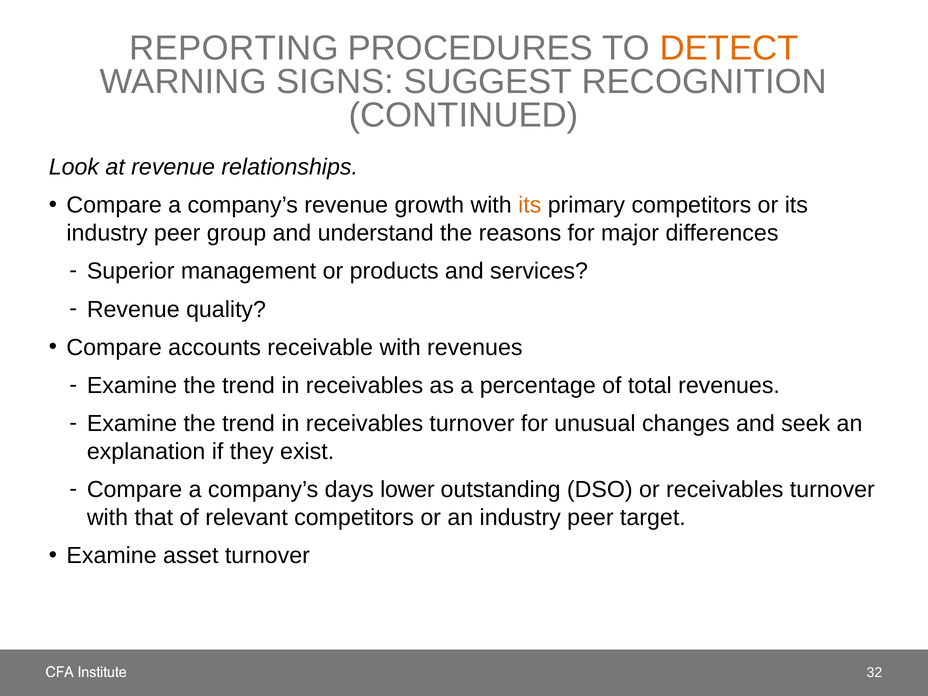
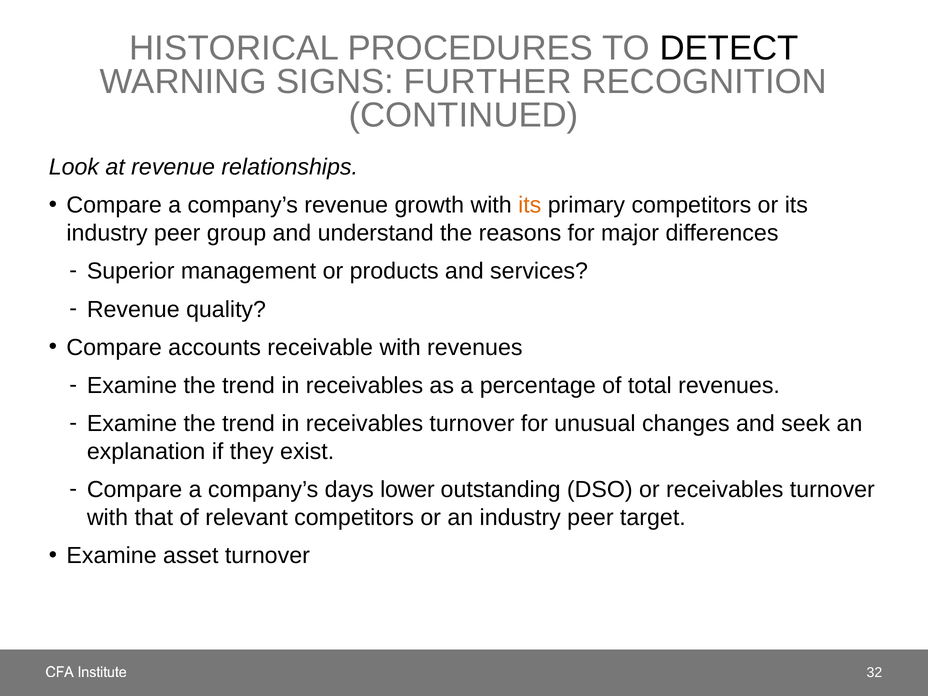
REPORTING: REPORTING -> HISTORICAL
DETECT colour: orange -> black
SUGGEST: SUGGEST -> FURTHER
